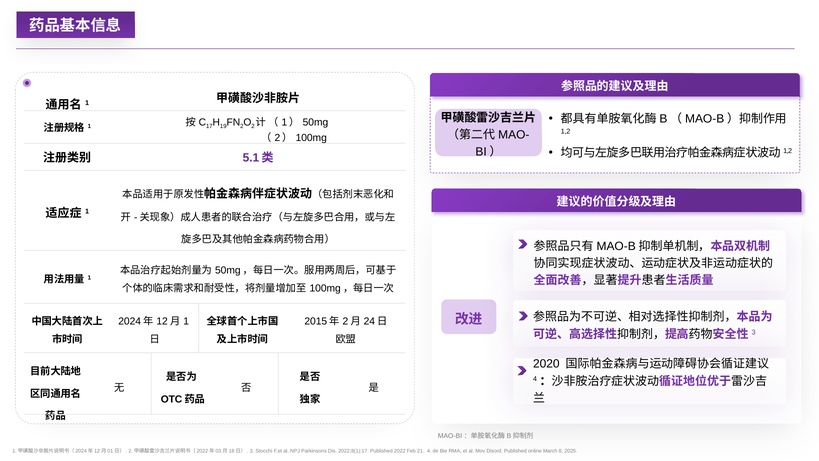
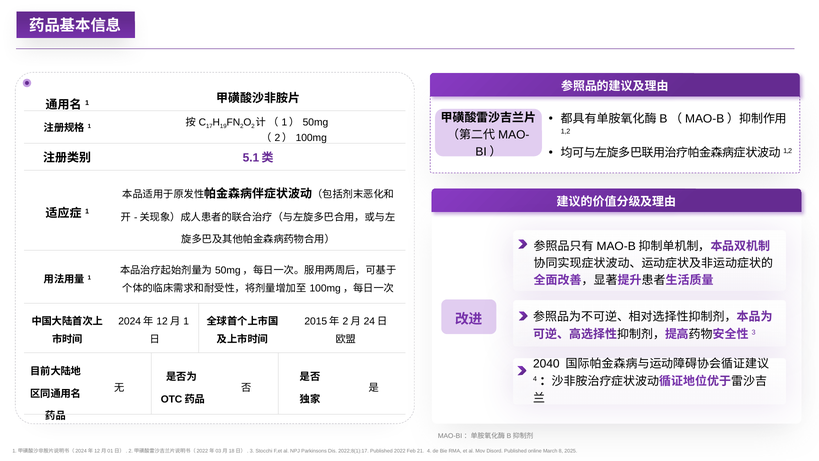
2020: 2020 -> 2040
